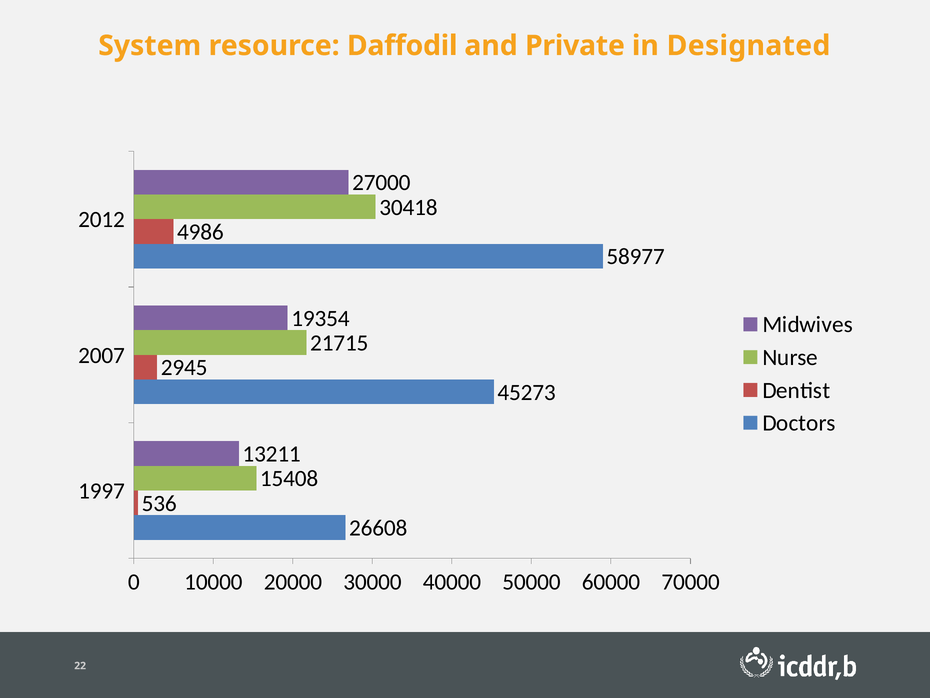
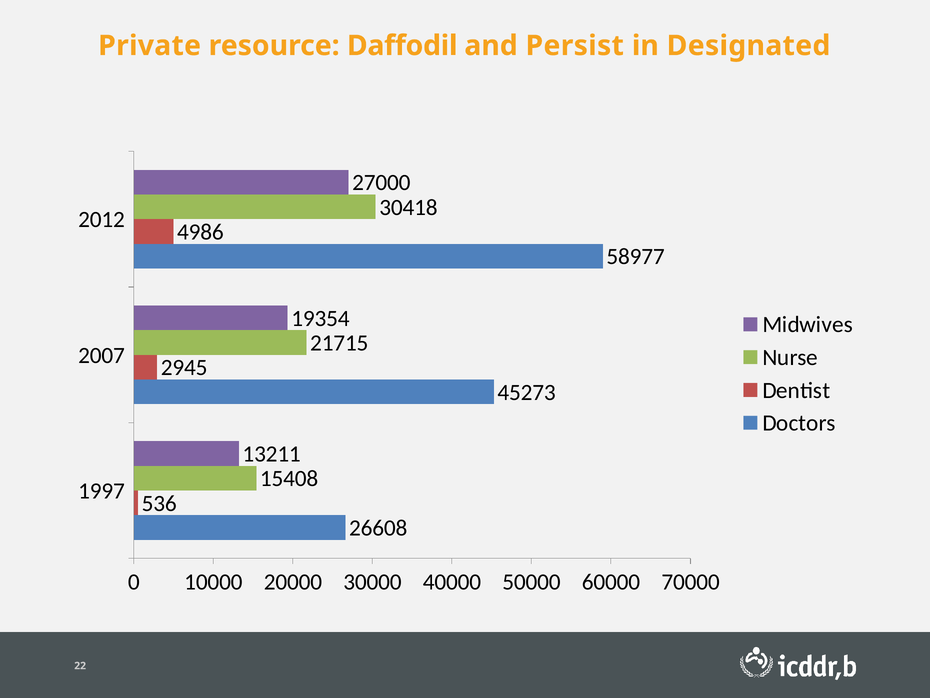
System: System -> Private
Private: Private -> Persist
